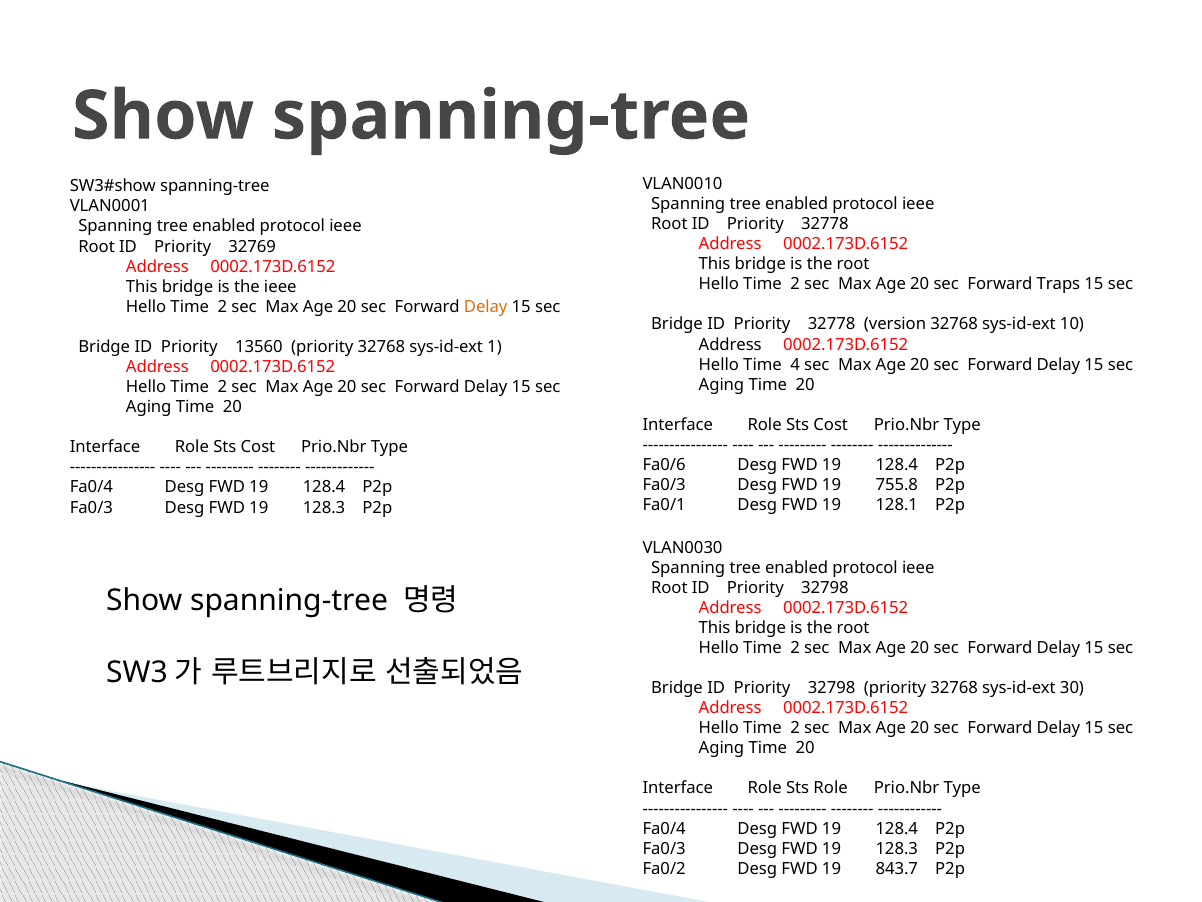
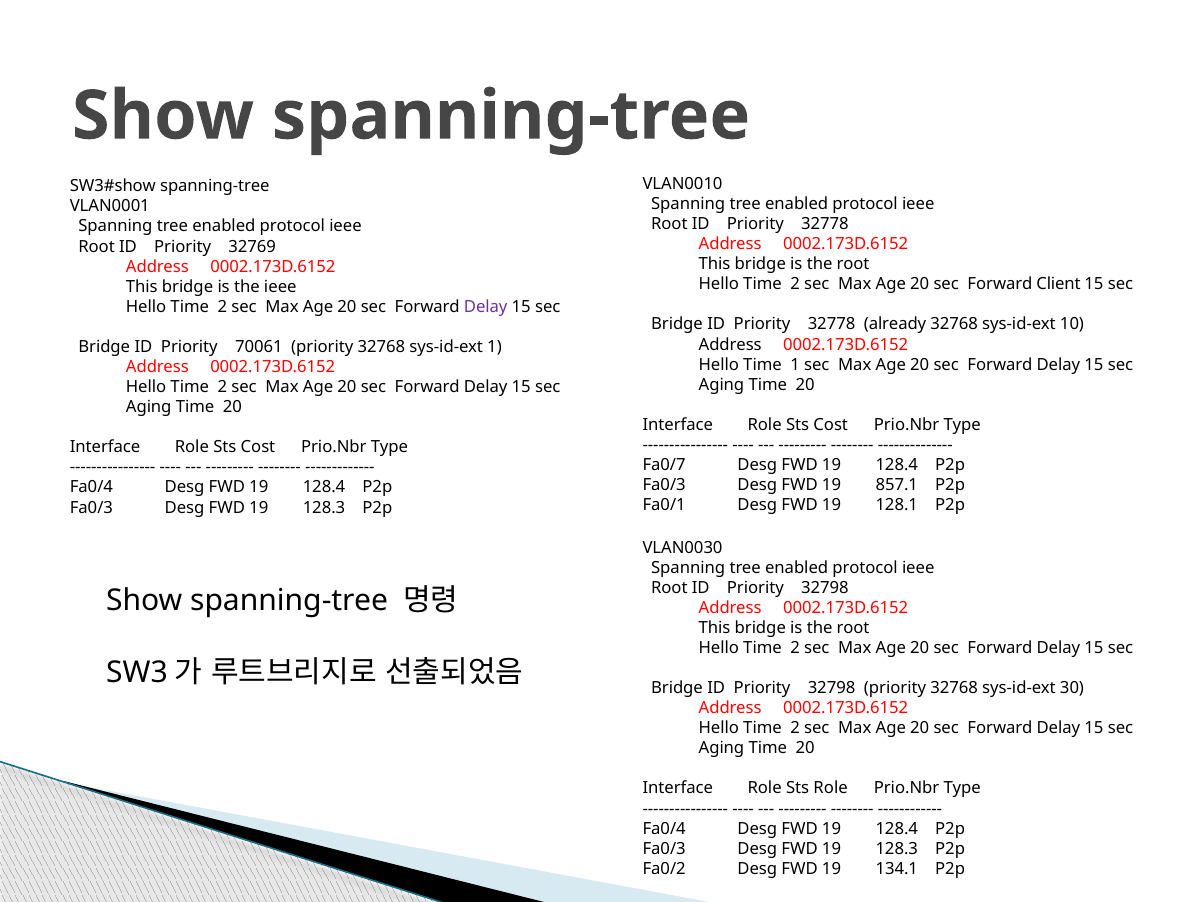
Traps: Traps -> Client
Delay at (486, 307) colour: orange -> purple
version: version -> already
13560: 13560 -> 70061
Time 4: 4 -> 1
Fa0/6: Fa0/6 -> Fa0/7
755.8: 755.8 -> 857.1
843.7: 843.7 -> 134.1
